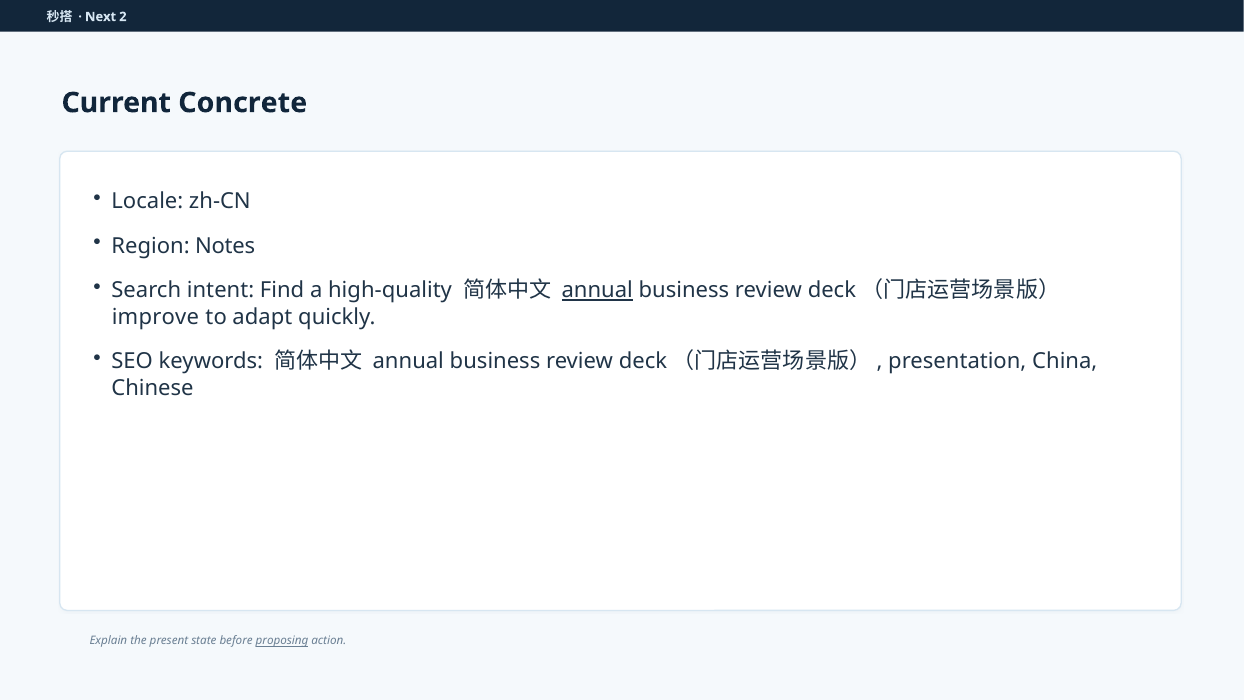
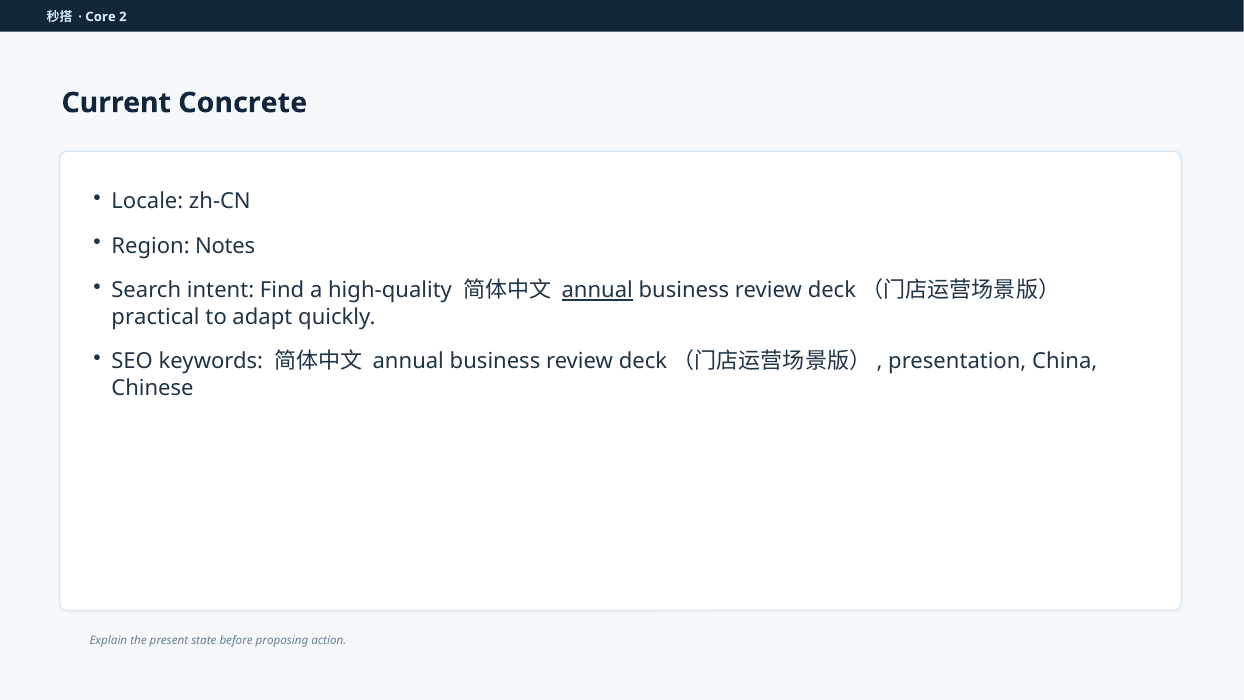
Next: Next -> Core
improve: improve -> practical
proposing underline: present -> none
